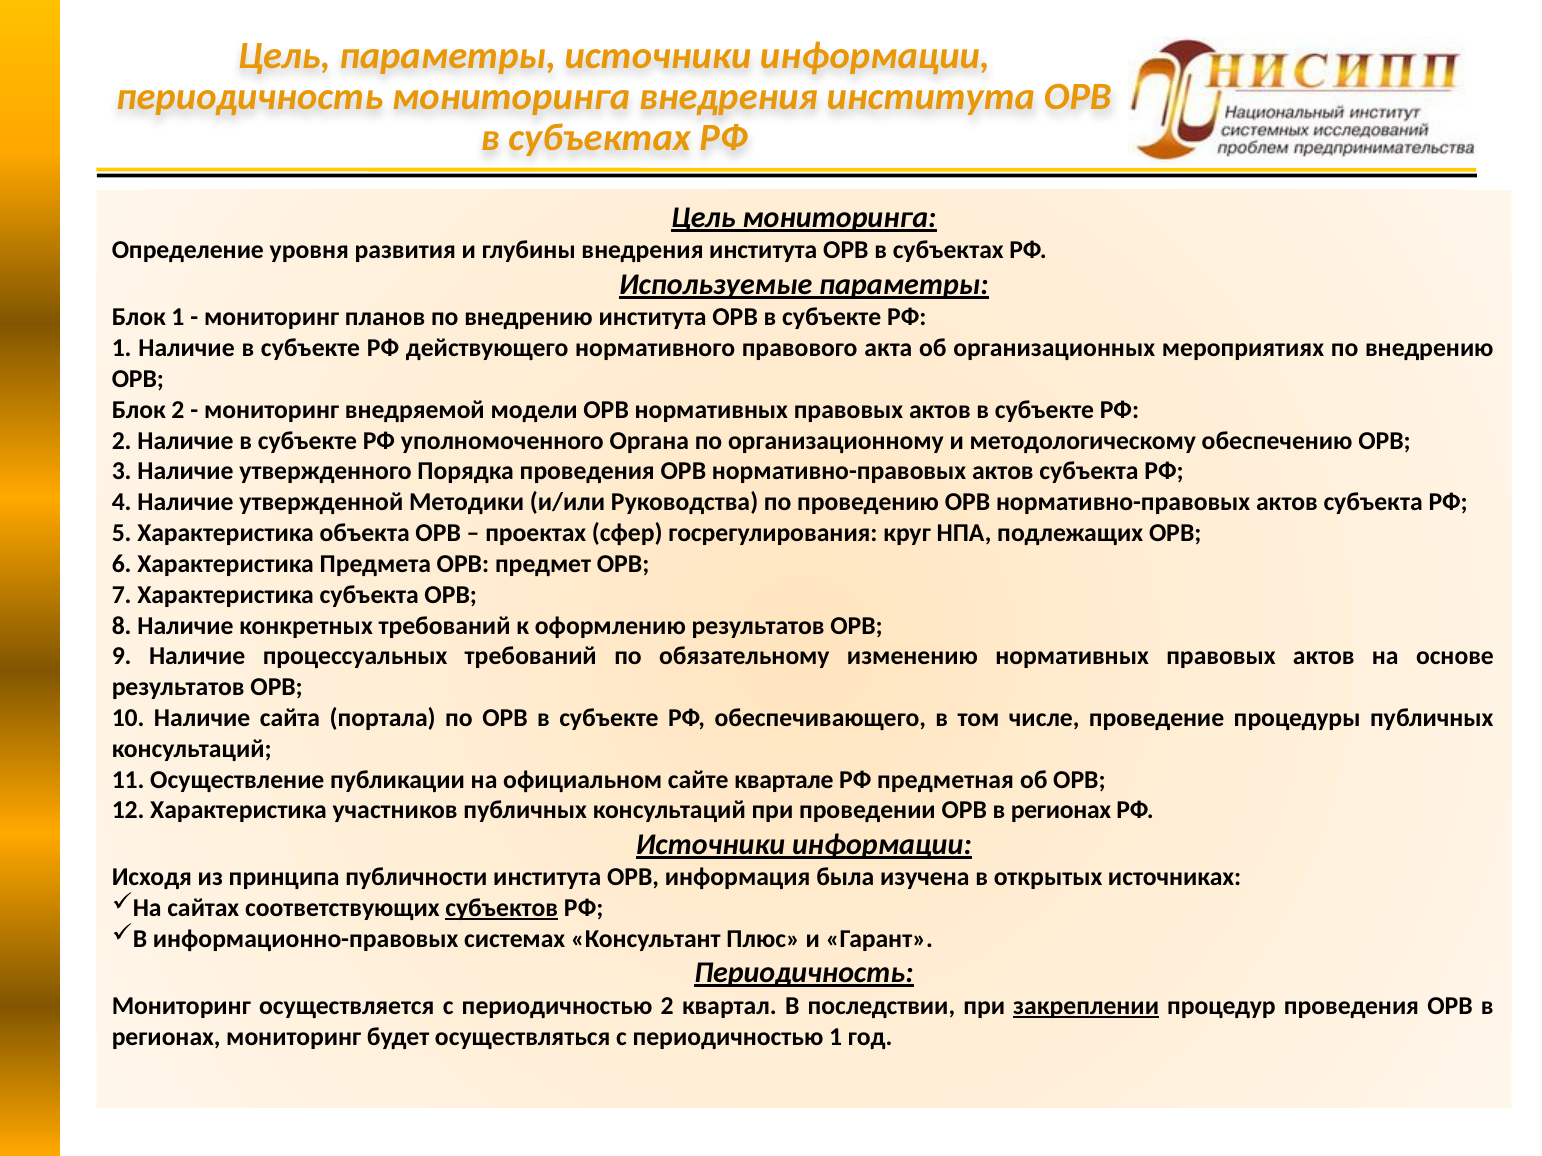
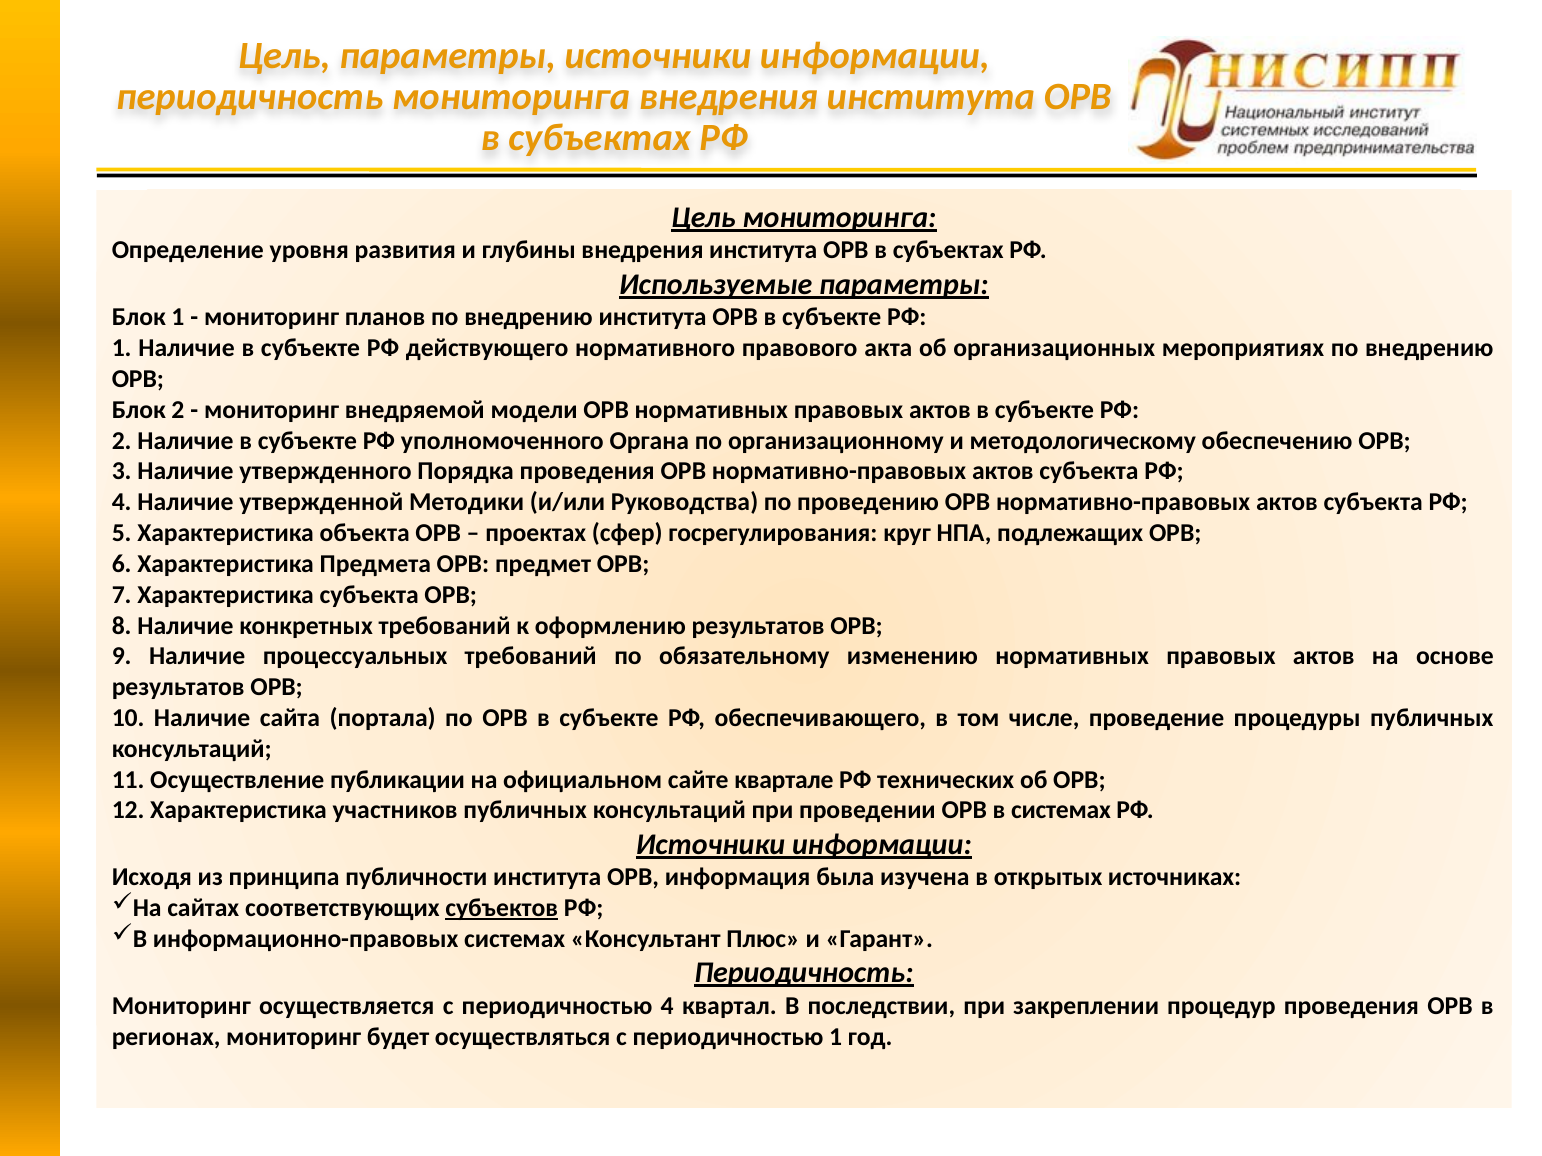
предметная: предметная -> технических
проведении ОРВ в регионах: регионах -> системах
периодичностью 2: 2 -> 4
закреплении underline: present -> none
